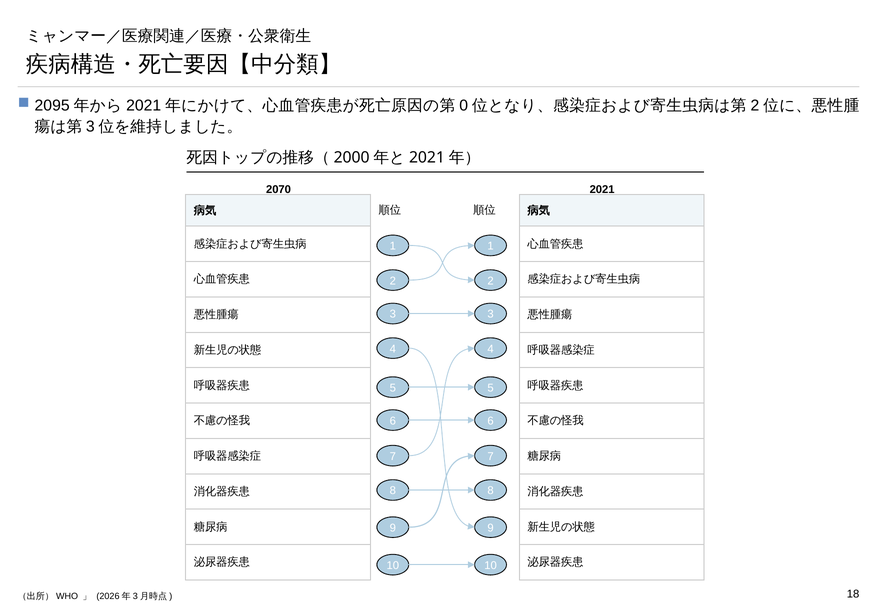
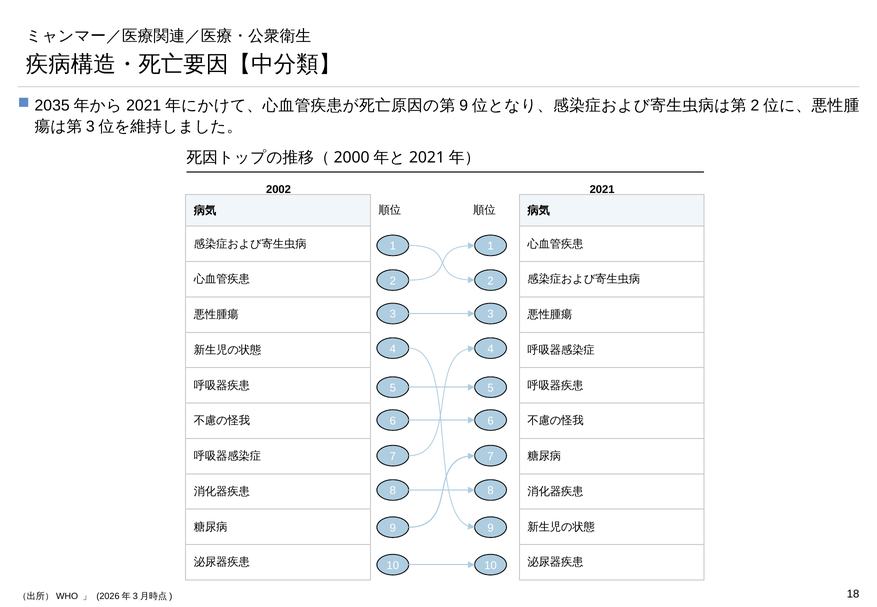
2095: 2095 -> 2035
0 at (464, 106): 0 -> 9
2070: 2070 -> 2002
